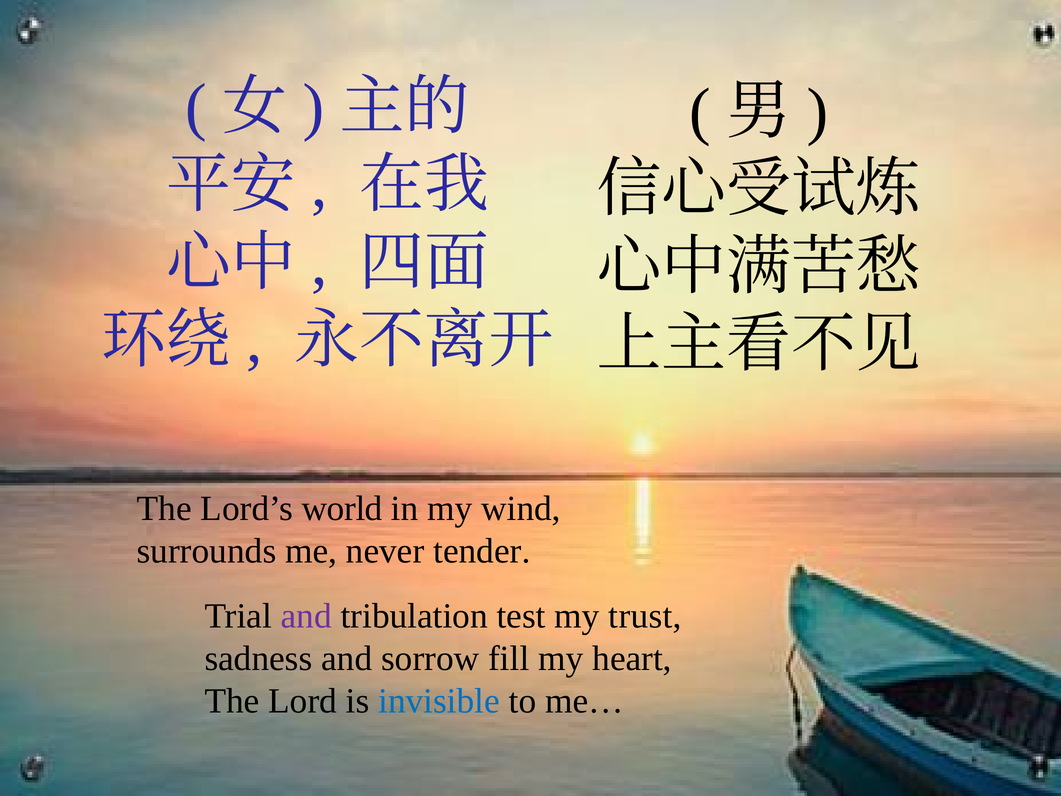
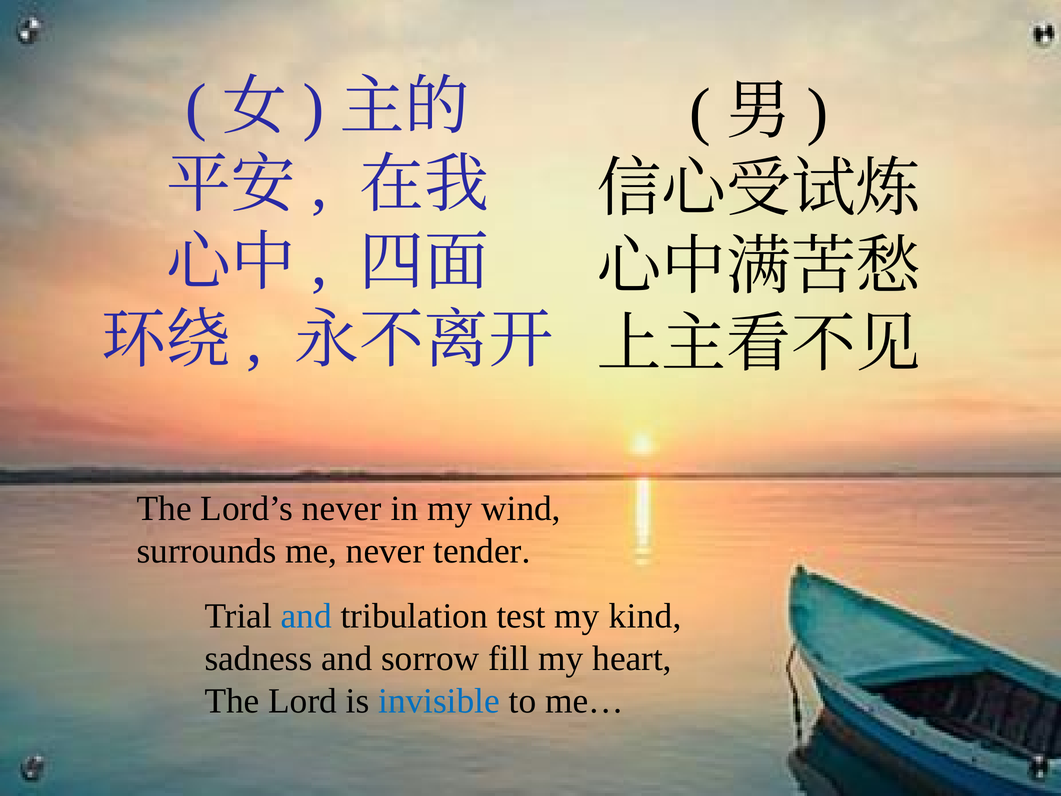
Lord’s world: world -> never
and at (306, 616) colour: purple -> blue
trust: trust -> kind
